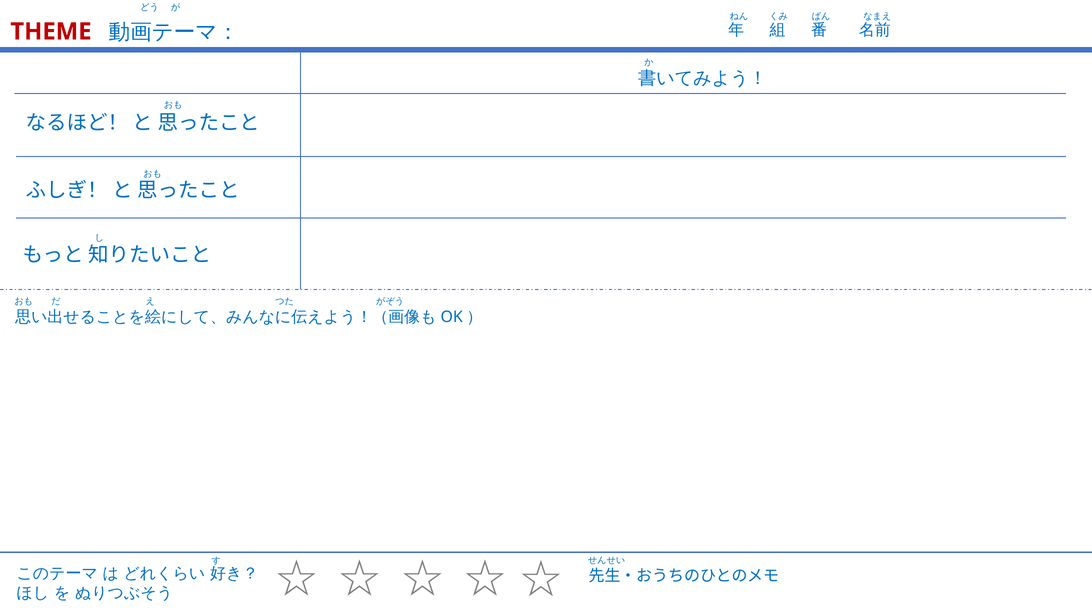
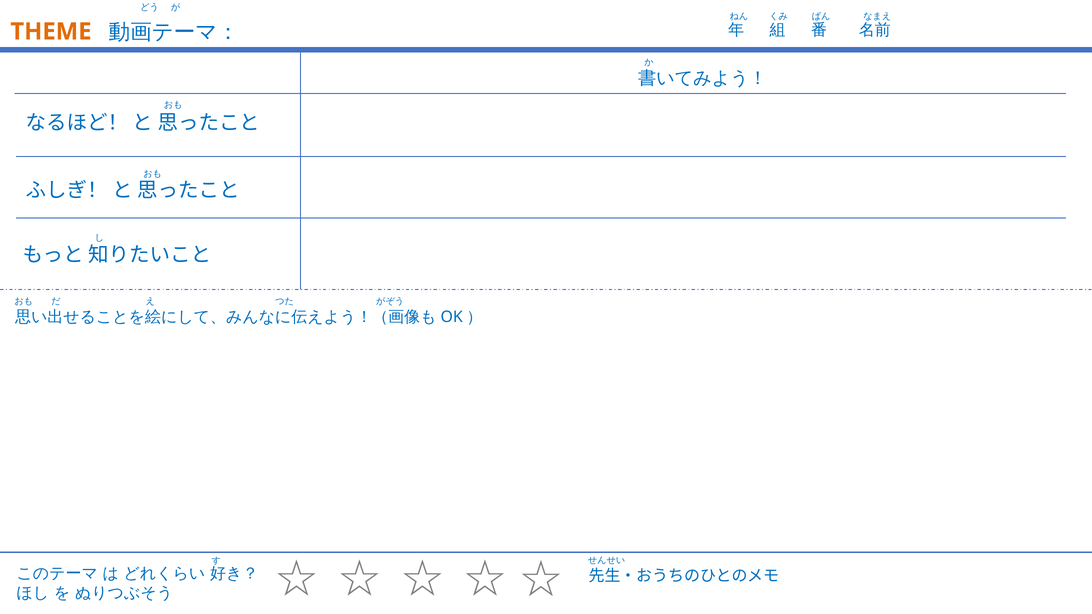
THEME colour: red -> orange
